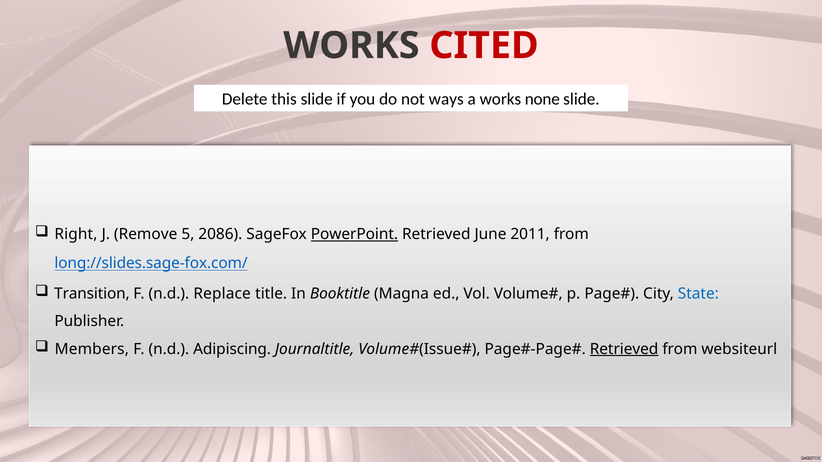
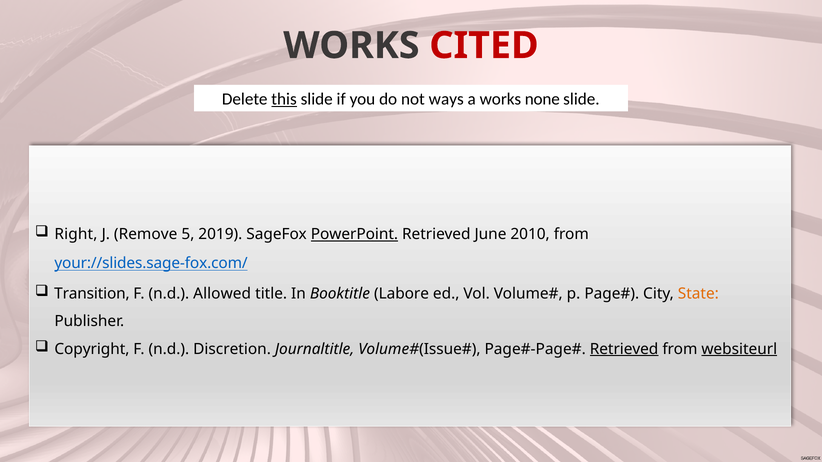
this underline: none -> present
2086: 2086 -> 2019
2011: 2011 -> 2010
long://slides.sage-fox.com/: long://slides.sage-fox.com/ -> your://slides.sage-fox.com/
Replace: Replace -> Allowed
Magna: Magna -> Labore
State colour: blue -> orange
Members: Members -> Copyright
Adipiscing: Adipiscing -> Discretion
websiteurl underline: none -> present
